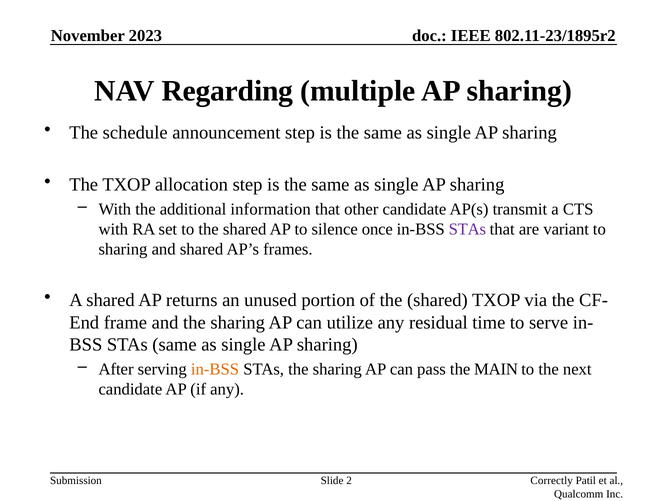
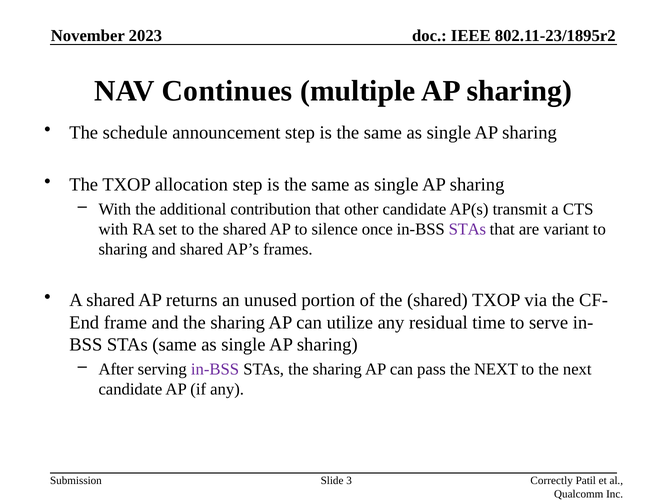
Regarding: Regarding -> Continues
information: information -> contribution
in-BSS at (215, 369) colour: orange -> purple
pass the MAIN: MAIN -> NEXT
2: 2 -> 3
